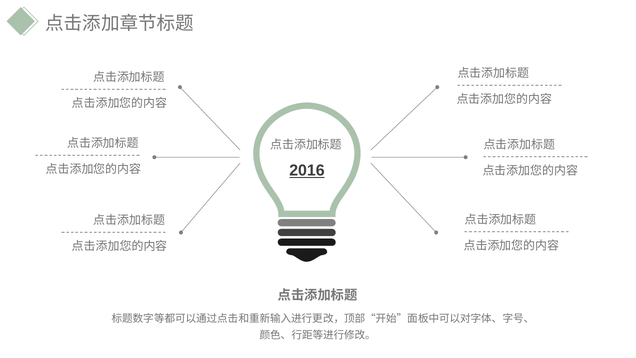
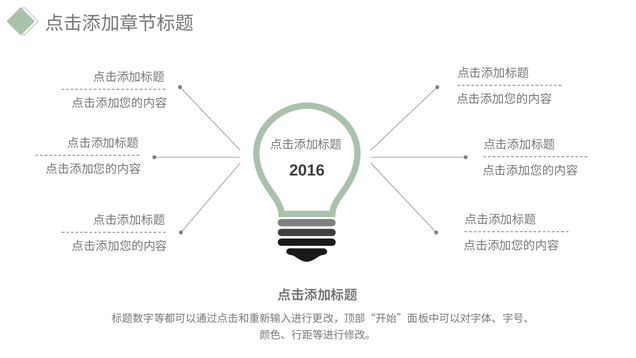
2016 underline: present -> none
